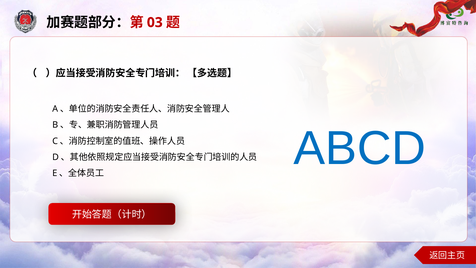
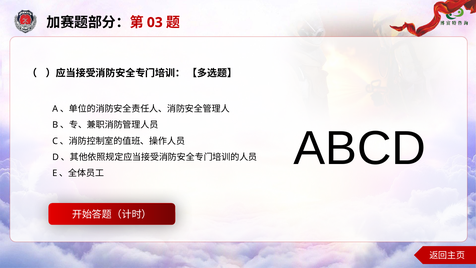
ABCD colour: blue -> black
